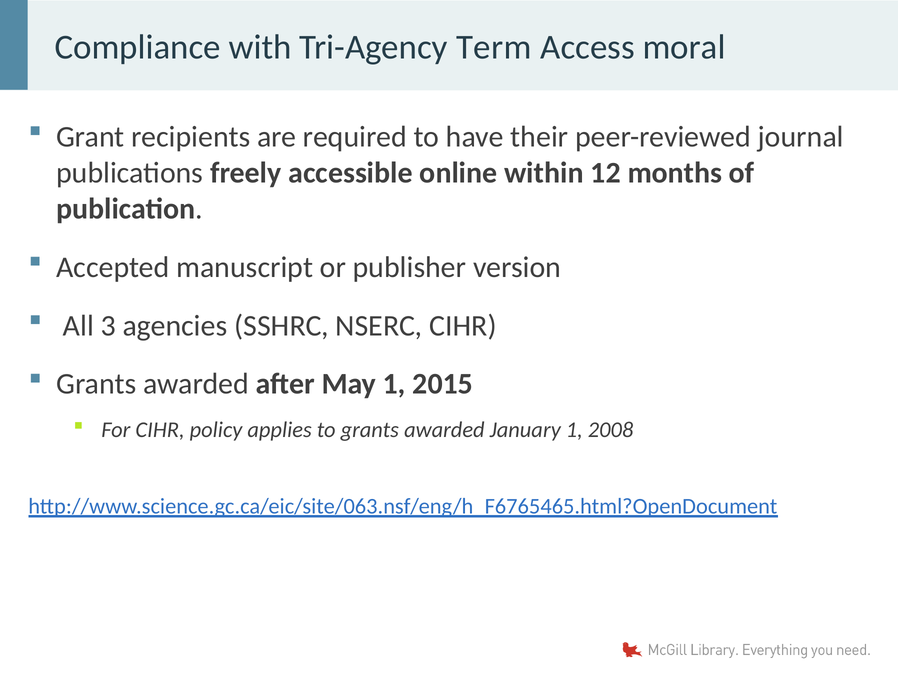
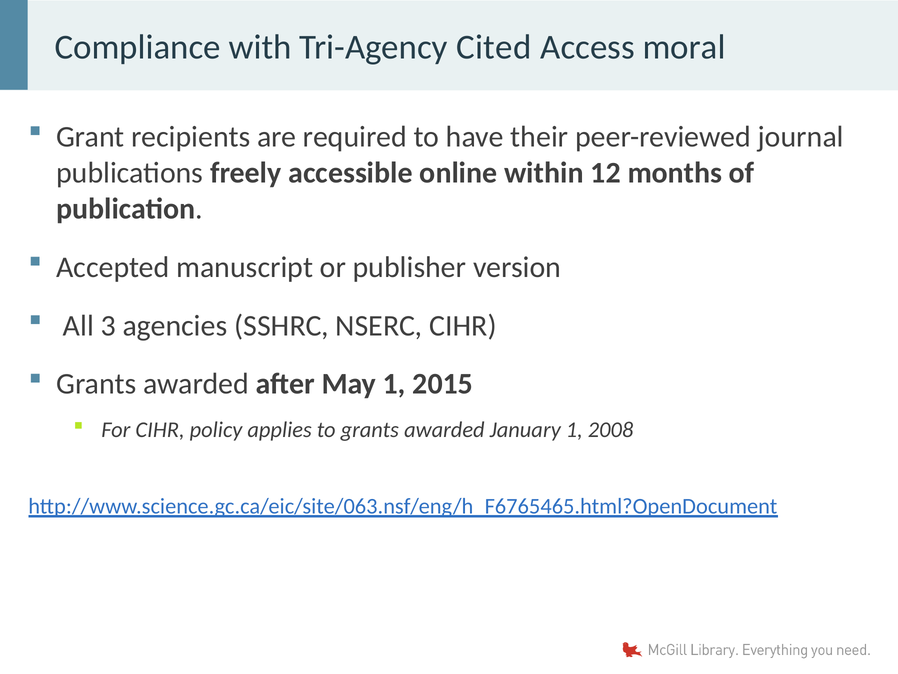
Term: Term -> Cited
